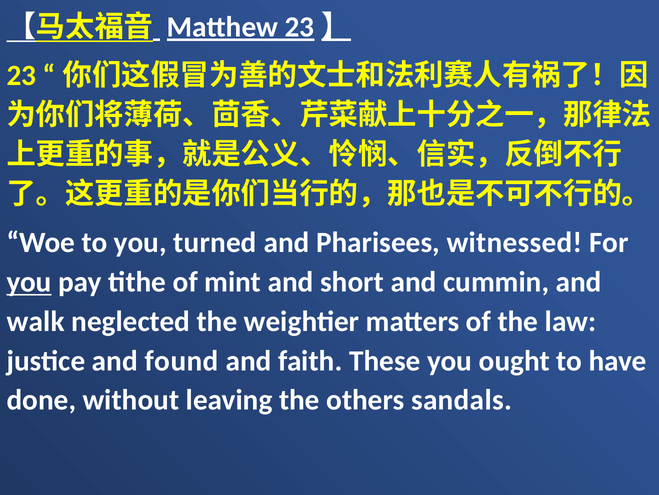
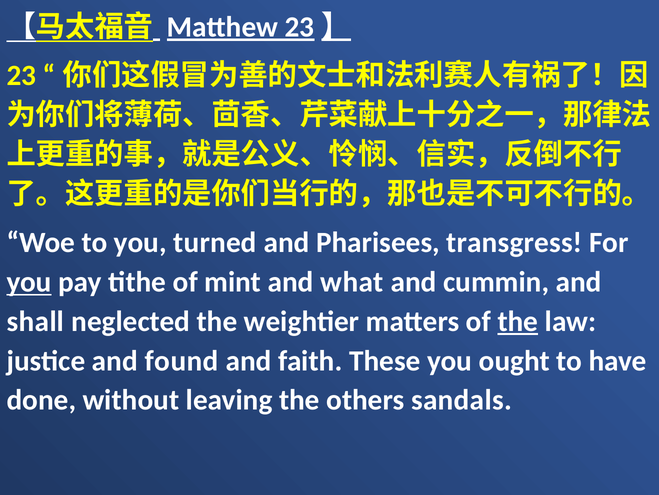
witnessed: witnessed -> transgress
short: short -> what
walk: walk -> shall
the at (518, 321) underline: none -> present
